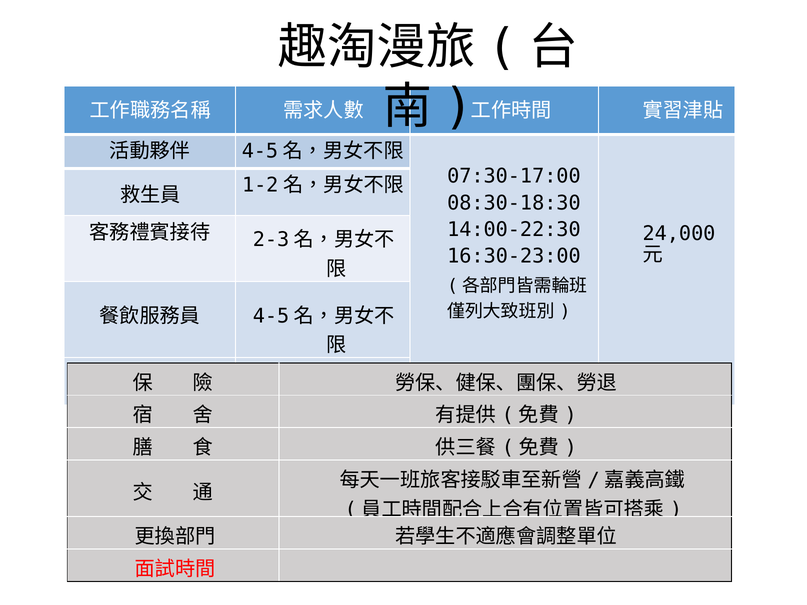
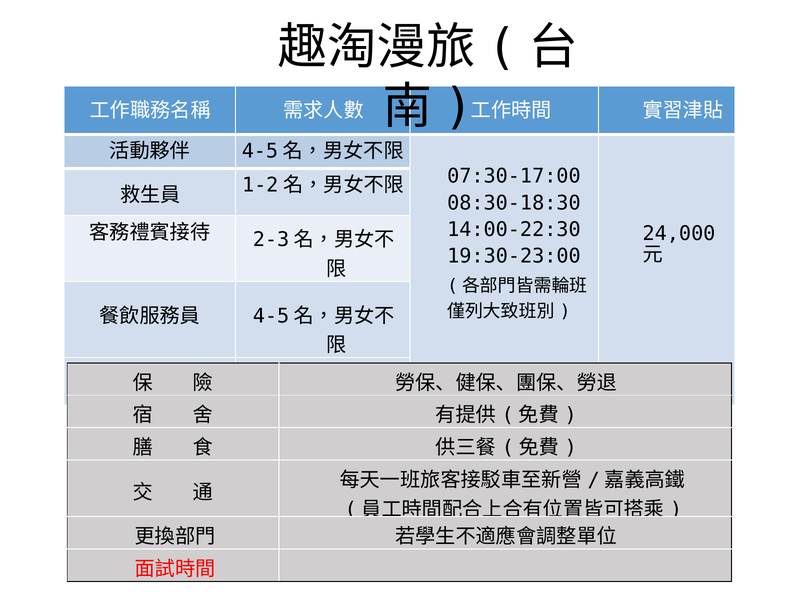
16:30-23:00: 16:30-23:00 -> 19:30-23:00
